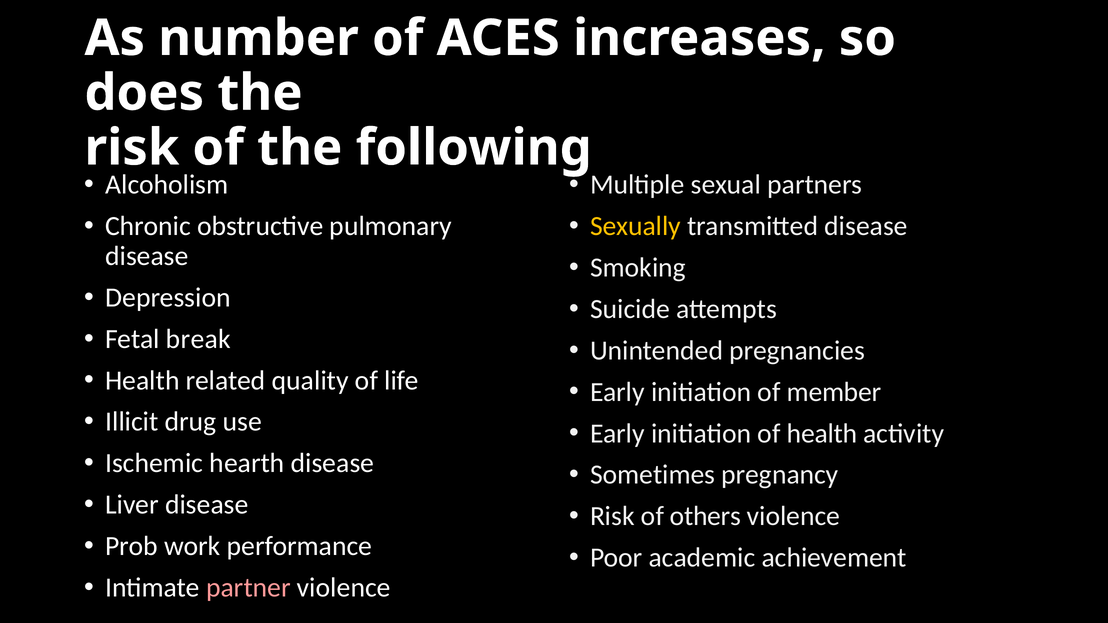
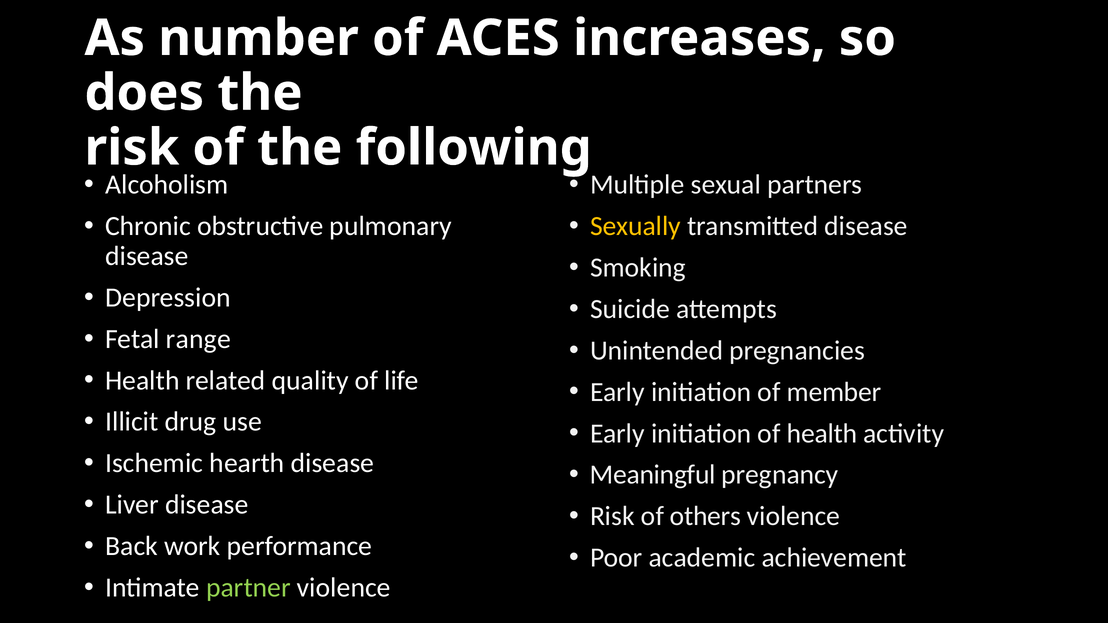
break: break -> range
Sometimes: Sometimes -> Meaningful
Prob: Prob -> Back
partner colour: pink -> light green
